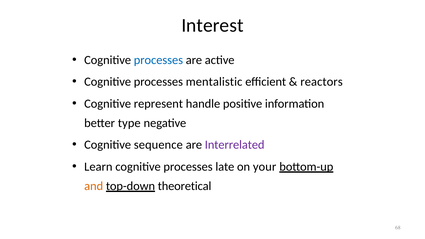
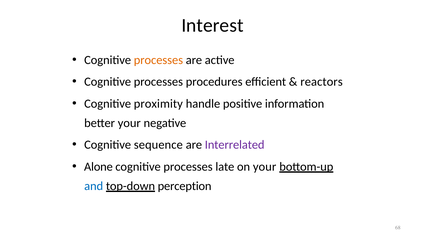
processes at (158, 60) colour: blue -> orange
mentalistic: mentalistic -> procedures
represent: represent -> proximity
better type: type -> your
Learn: Learn -> Alone
and colour: orange -> blue
theoretical: theoretical -> perception
